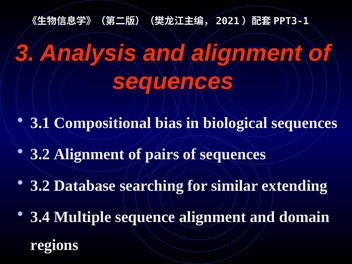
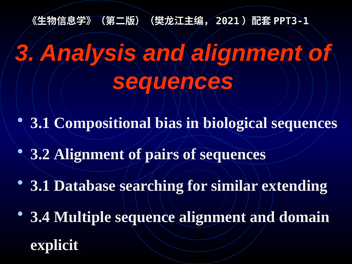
3.2 at (40, 186): 3.2 -> 3.1
regions: regions -> explicit
